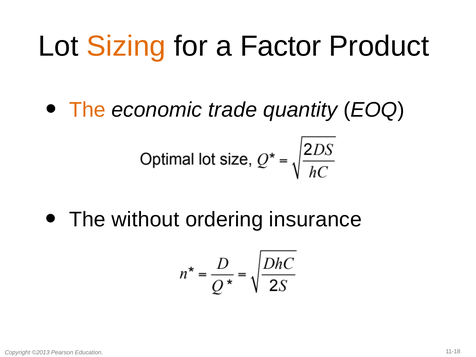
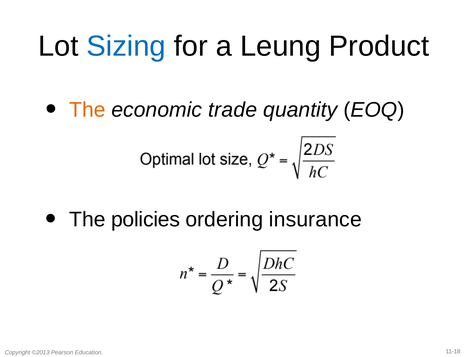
Sizing colour: orange -> blue
Factor: Factor -> Leung
without: without -> policies
